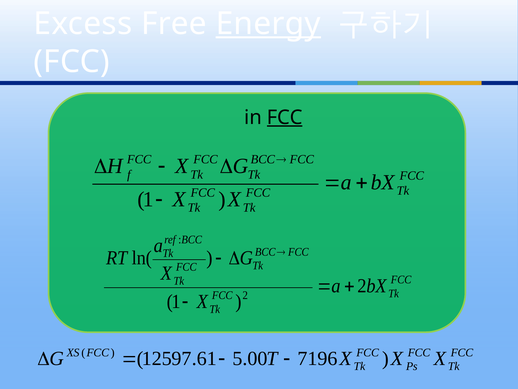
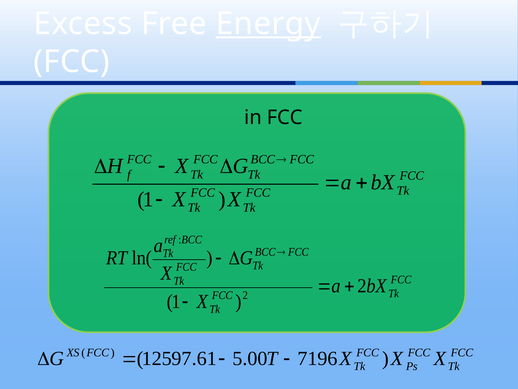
FCC at (285, 117) underline: present -> none
